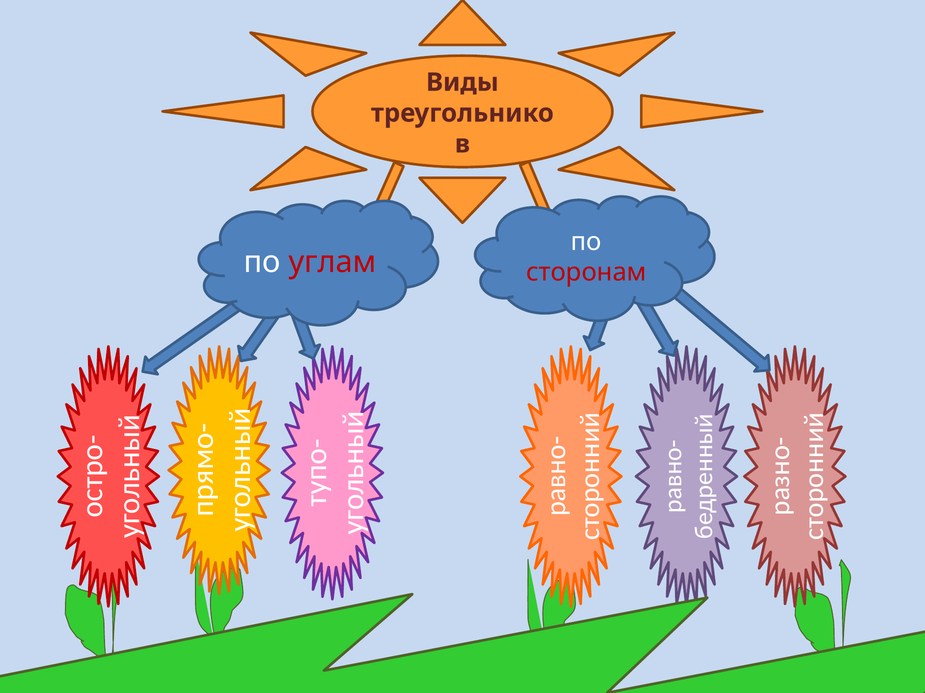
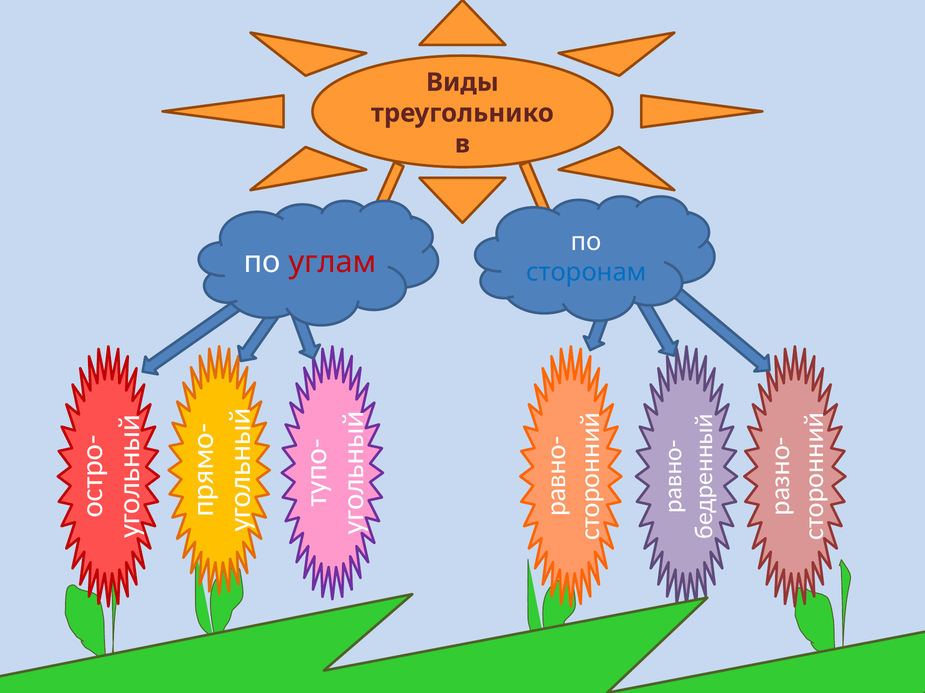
сторонам colour: red -> blue
